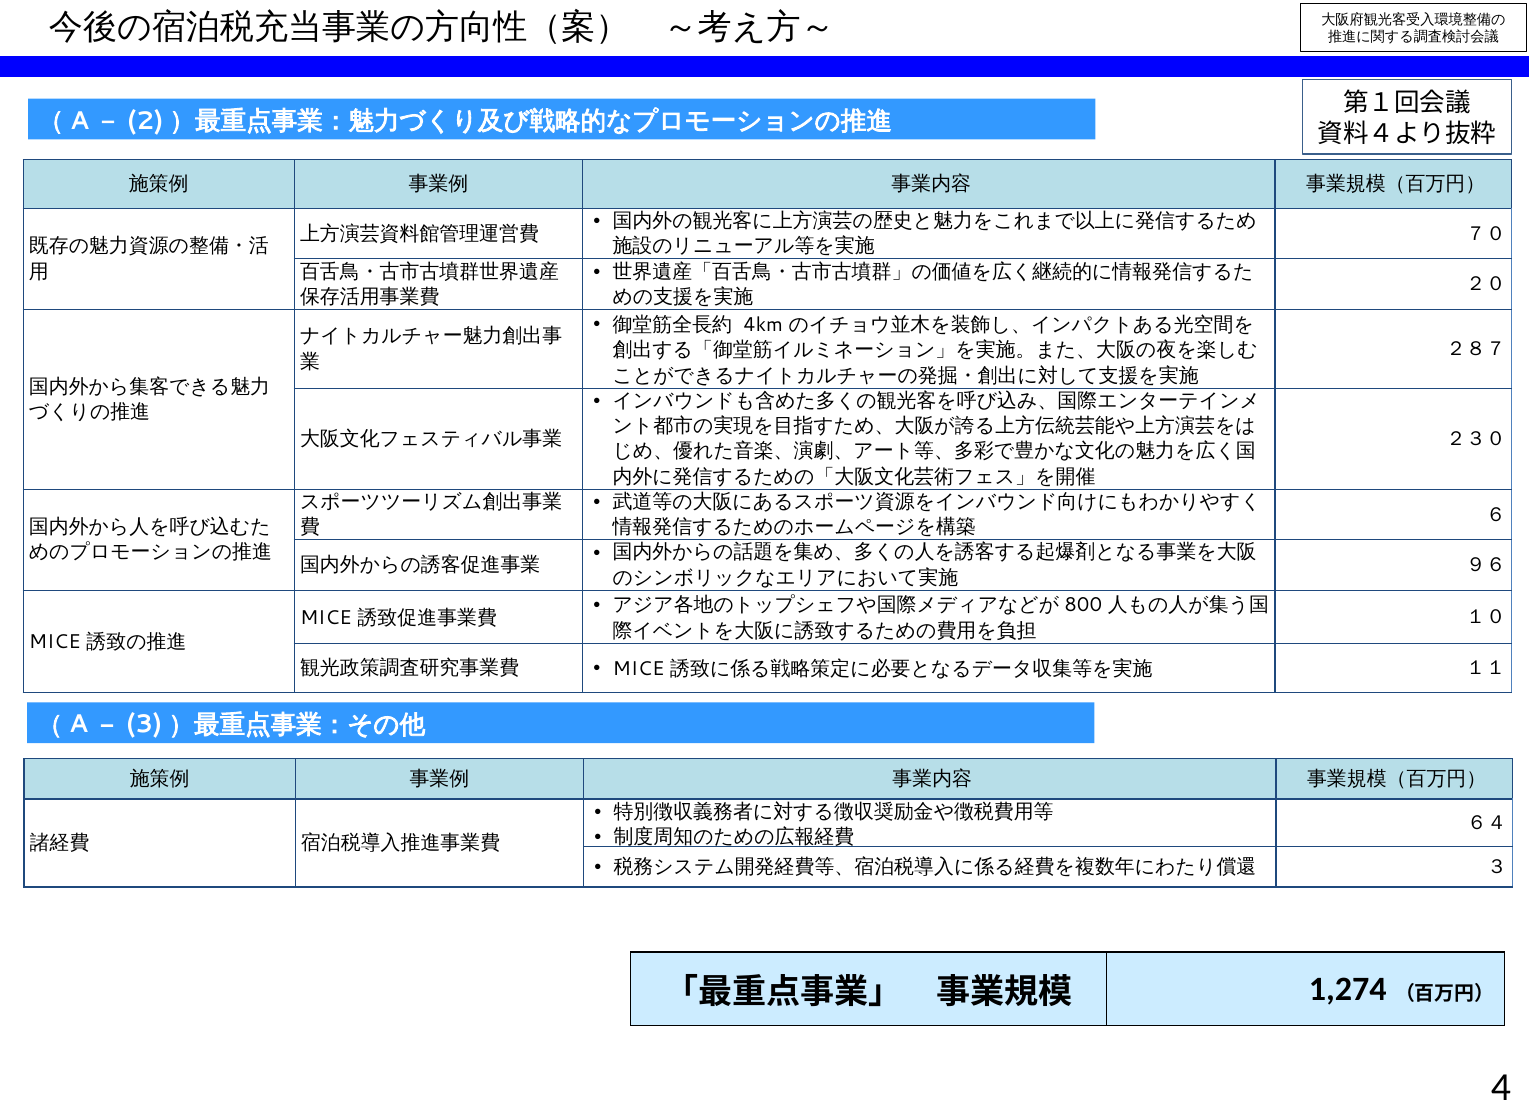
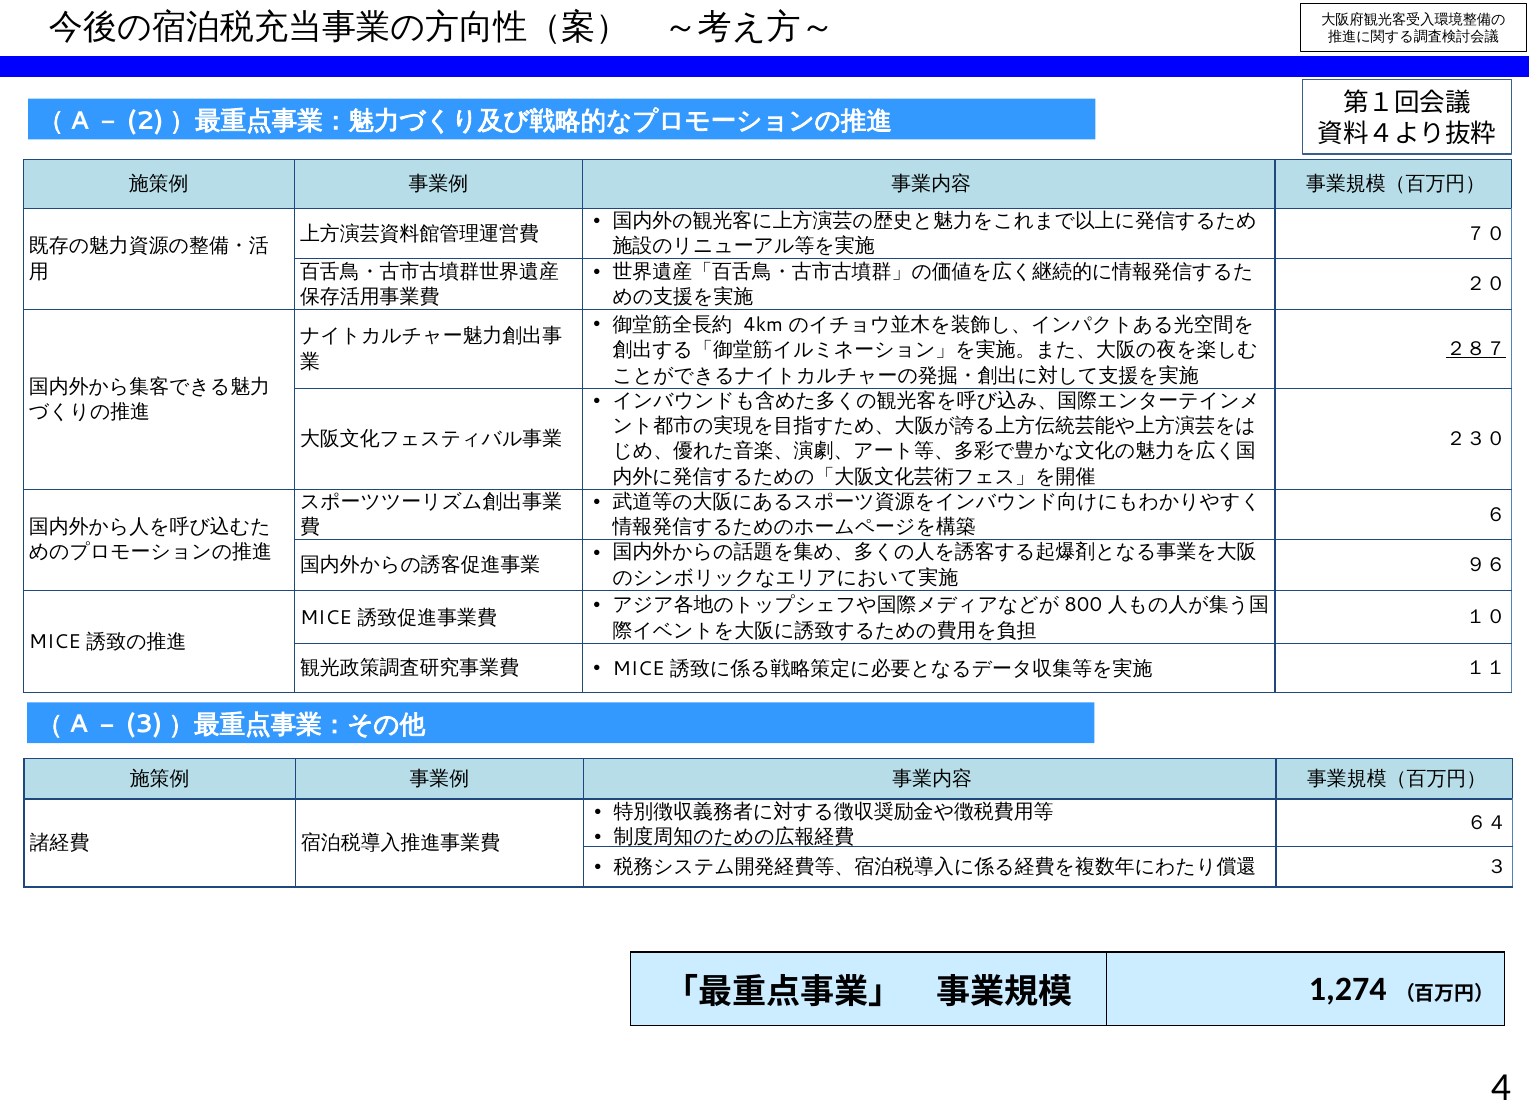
２８７ underline: none -> present
